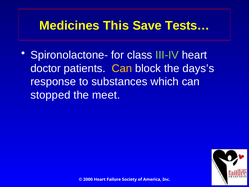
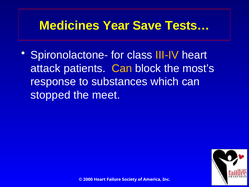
This: This -> Year
III-IV colour: light green -> yellow
doctor: doctor -> attack
days’s: days’s -> most’s
